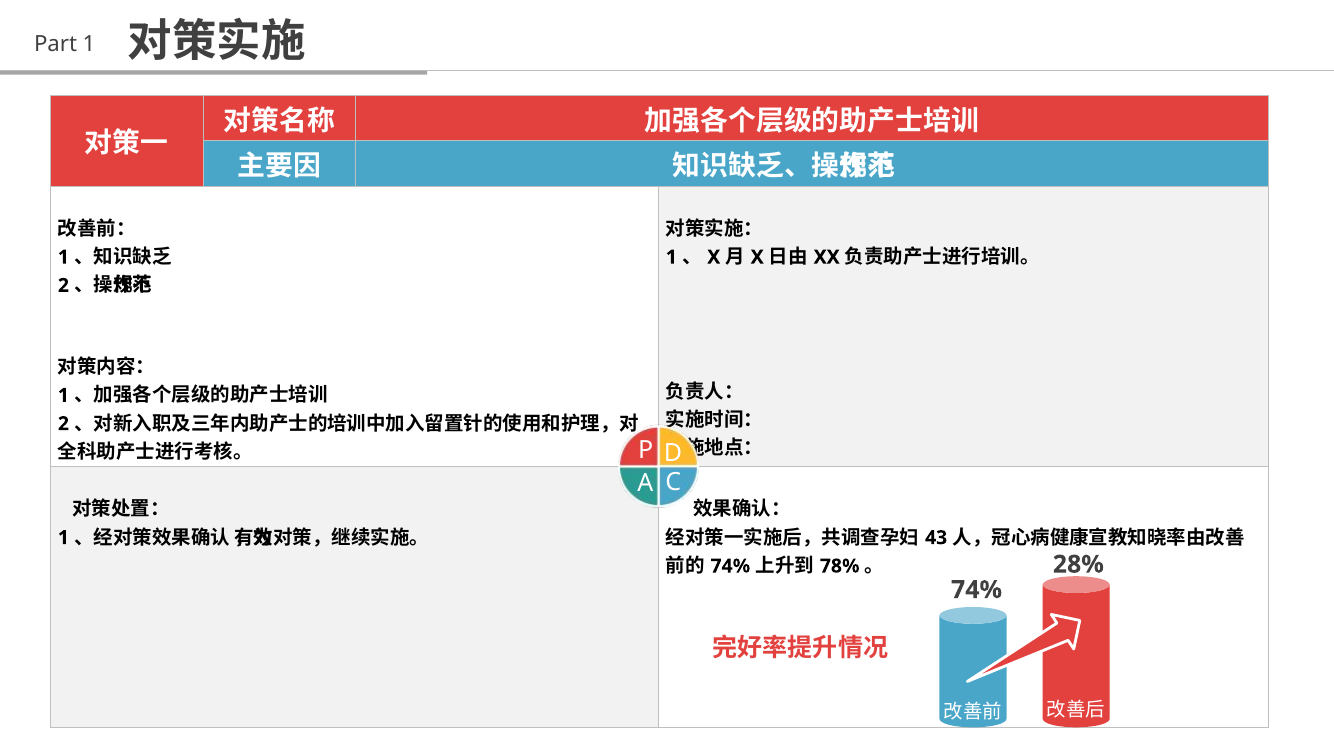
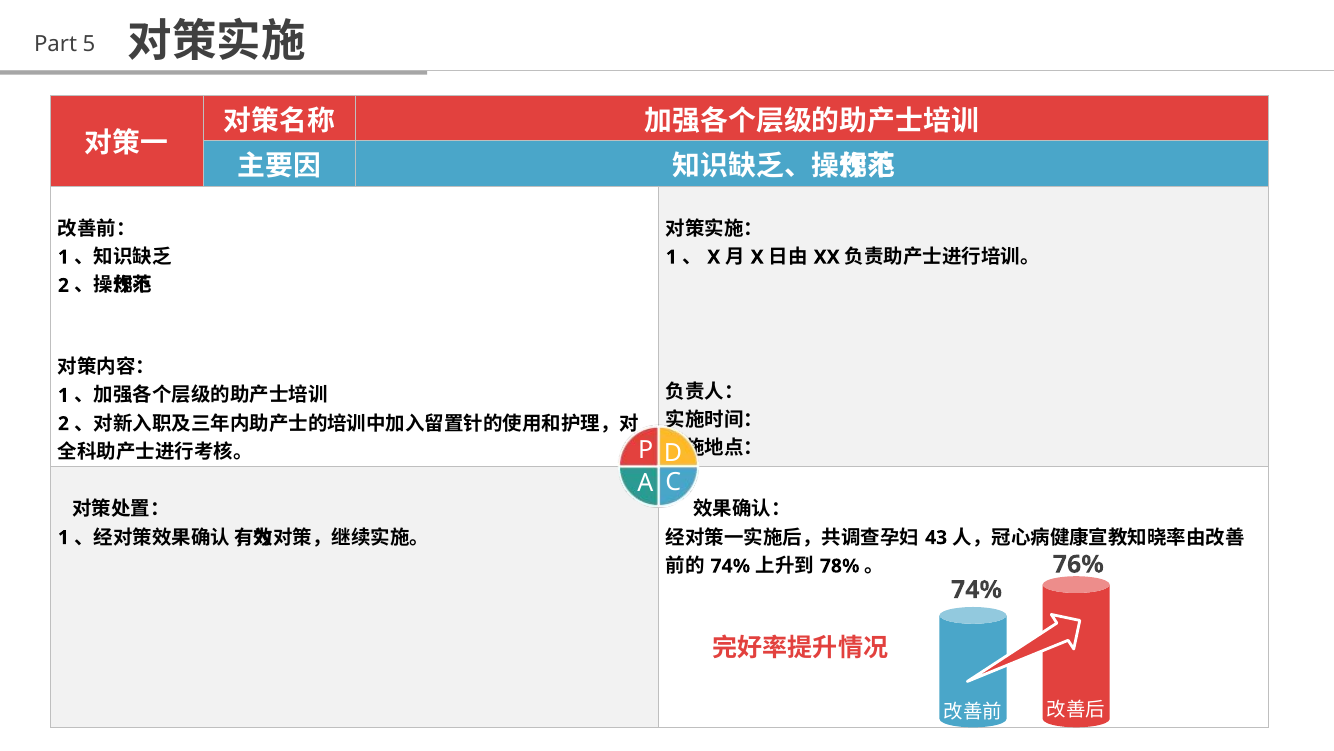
Part 1: 1 -> 5
28%: 28% -> 76%
